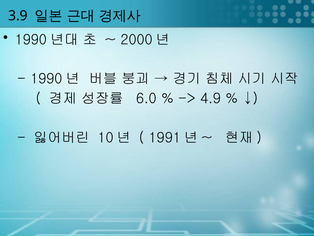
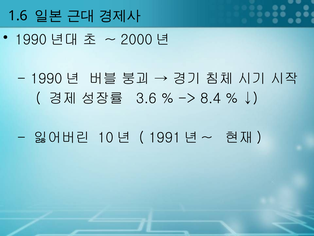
3.9: 3.9 -> 1.6
6.0: 6.0 -> 3.6
4.9: 4.9 -> 8.4
